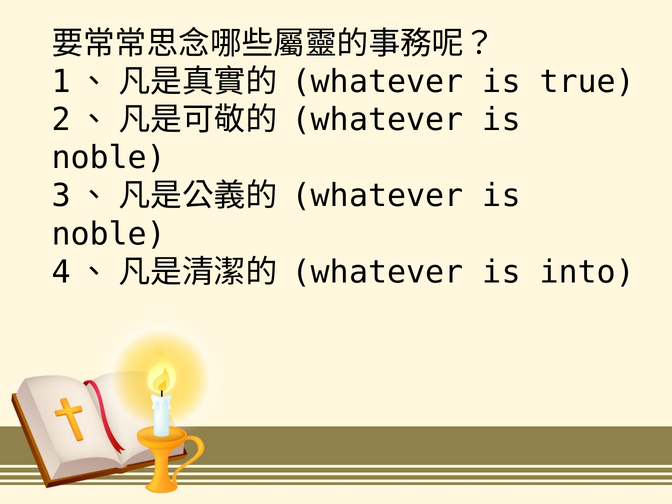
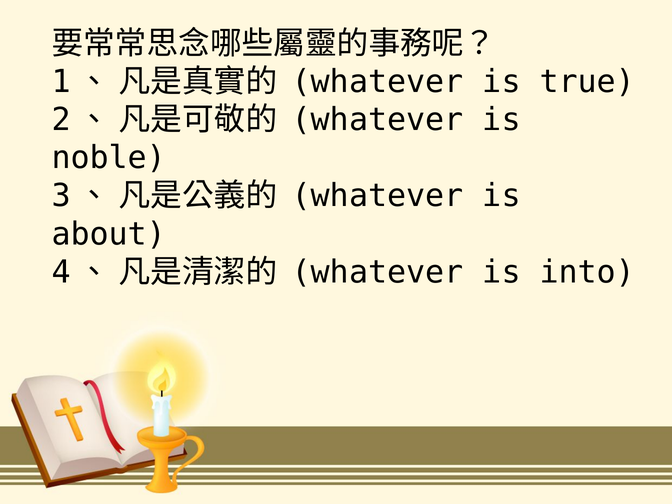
noble at (109, 234): noble -> about
